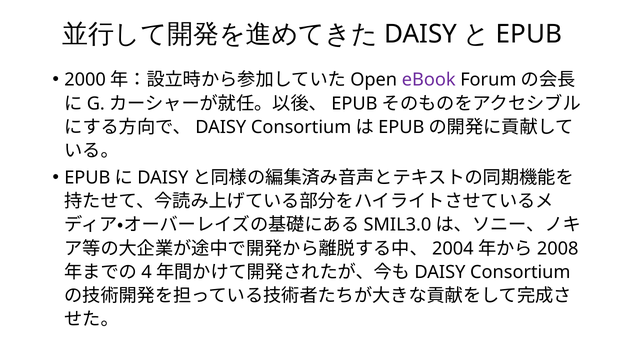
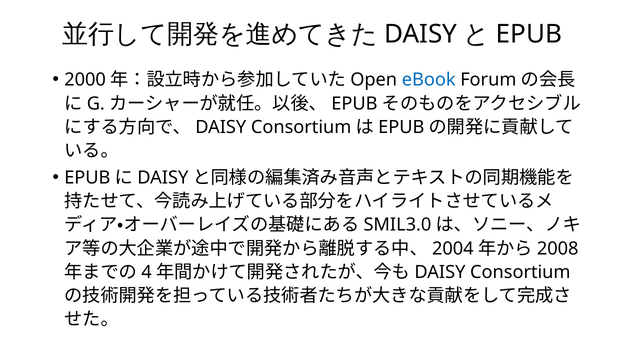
eBook colour: purple -> blue
